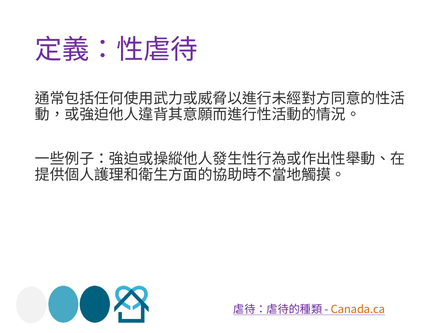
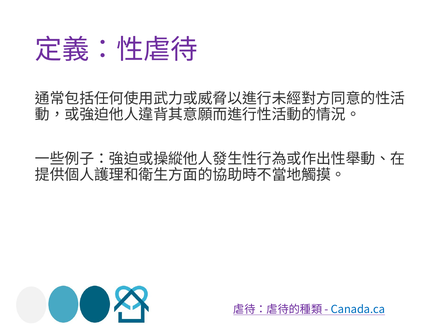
Canada.ca colour: orange -> blue
